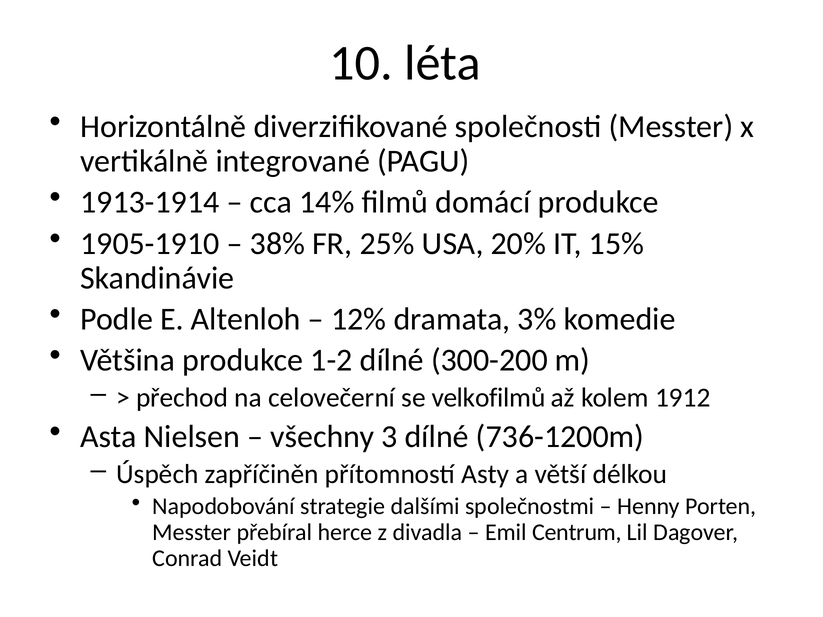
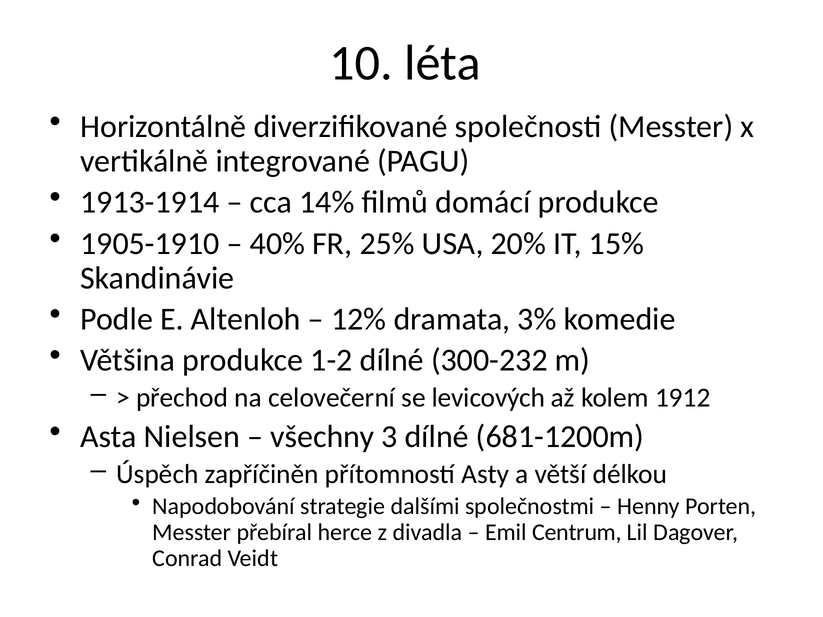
38%: 38% -> 40%
300-200: 300-200 -> 300-232
velkofilmů: velkofilmů -> levicových
736-1200m: 736-1200m -> 681-1200m
